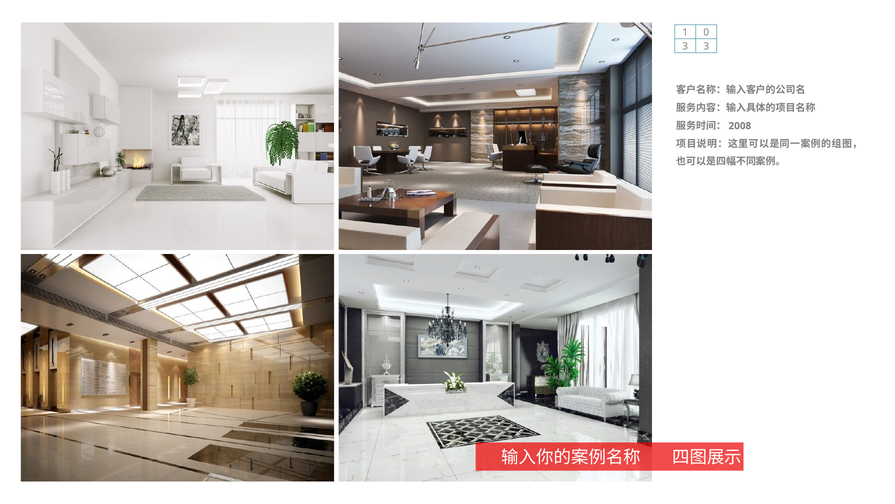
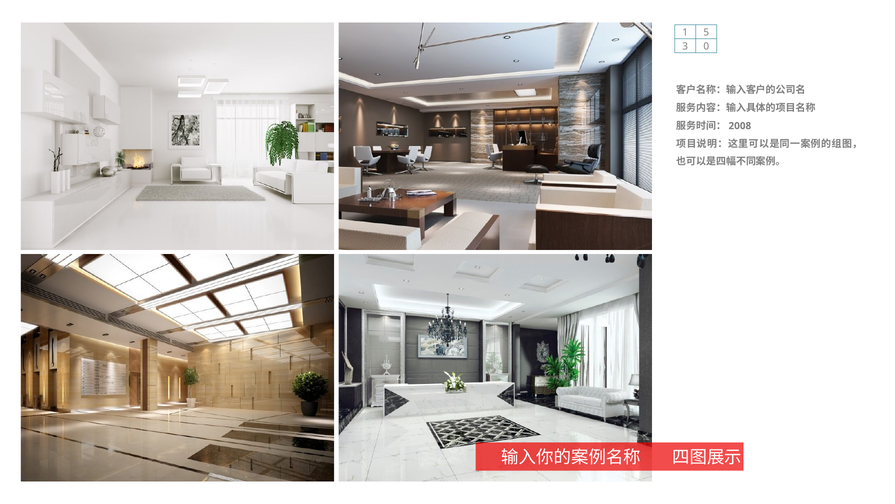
0: 0 -> 5
3 3: 3 -> 0
